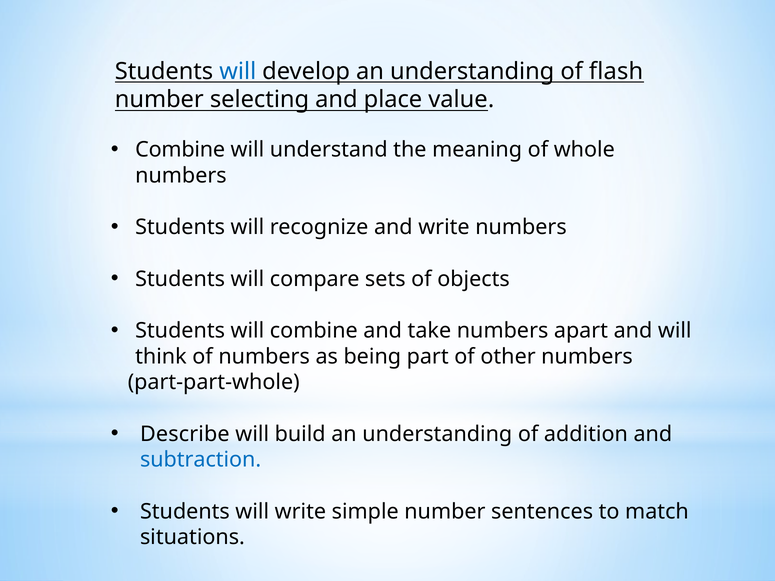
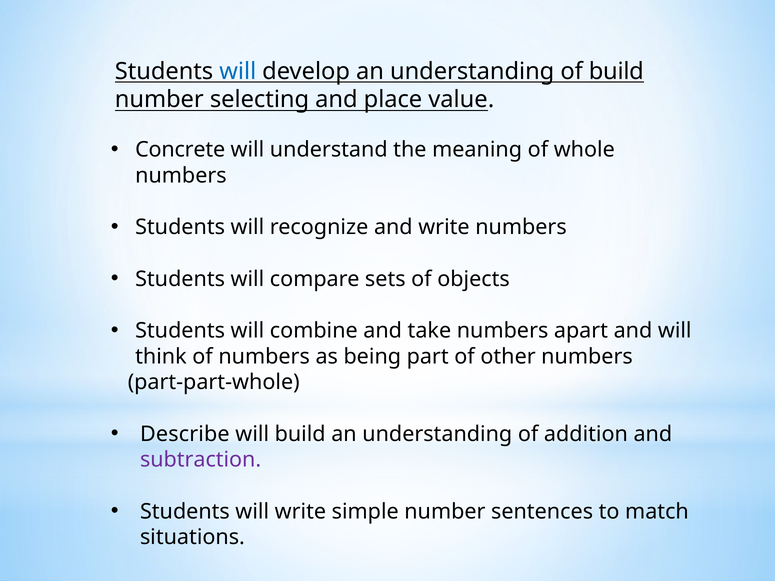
of flash: flash -> build
Combine at (180, 150): Combine -> Concrete
subtraction colour: blue -> purple
